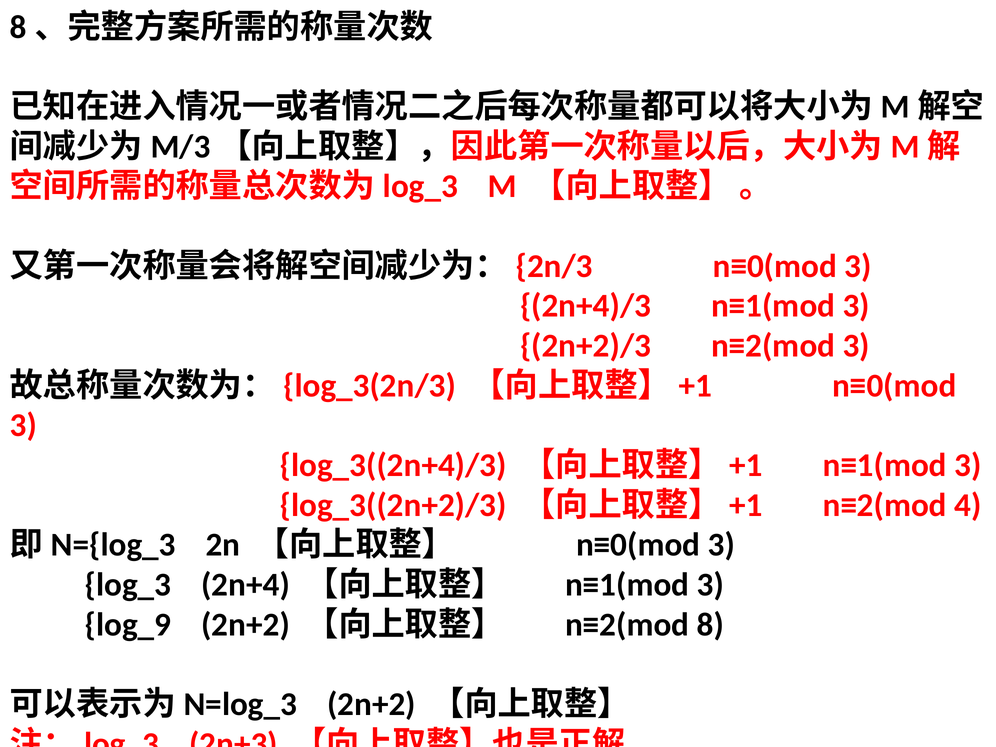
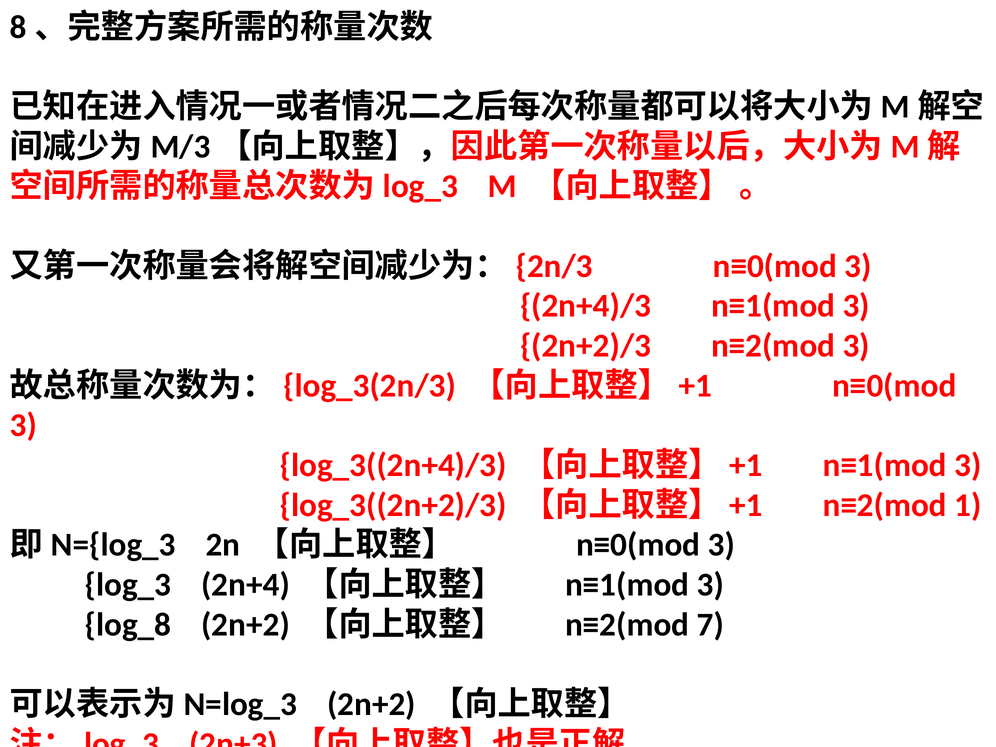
4: 4 -> 1
log_9: log_9 -> log_8
8: 8 -> 7
